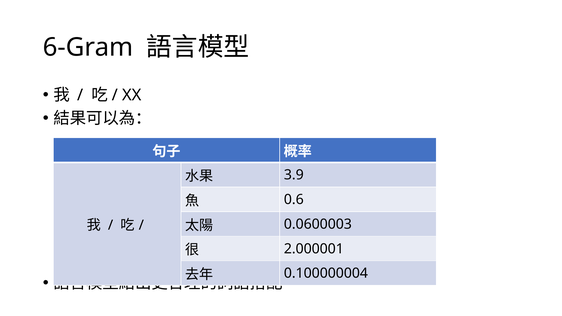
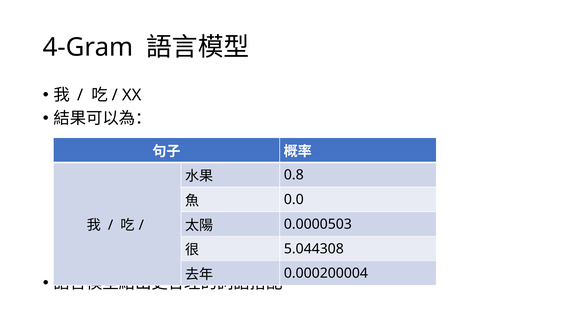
6-Gram: 6-Gram -> 4-Gram
3.9: 3.9 -> 0.8
0.6: 0.6 -> 0.0
0.0600003: 0.0600003 -> 0.0000503
2.000001: 2.000001 -> 5.044308
0.100000004: 0.100000004 -> 0.000200004
